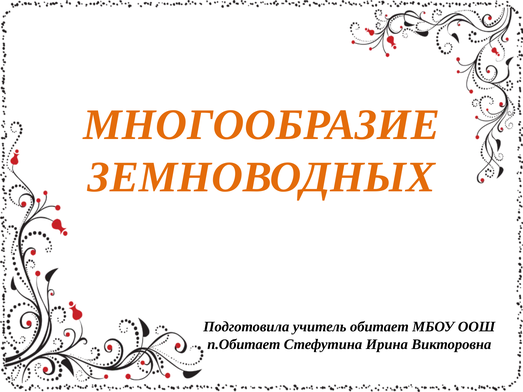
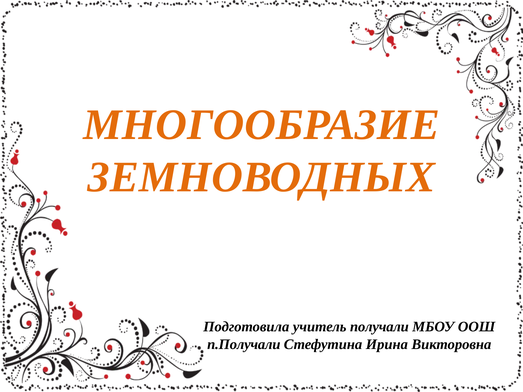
обитает: обитает -> получали
п.Обитает: п.Обитает -> п.Получали
